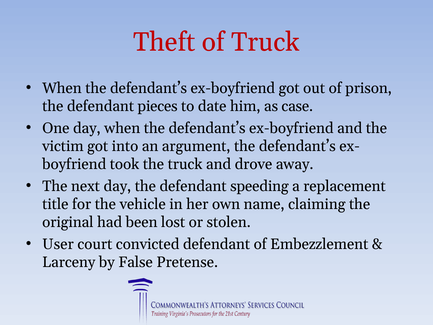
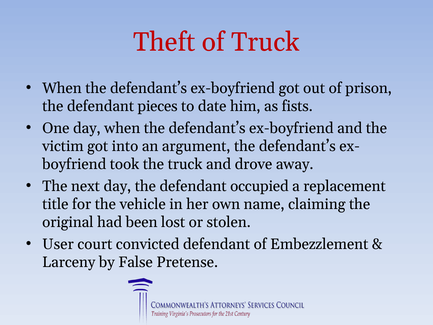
case: case -> fists
speeding: speeding -> occupied
